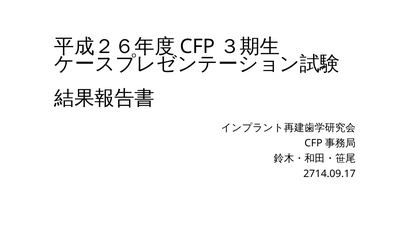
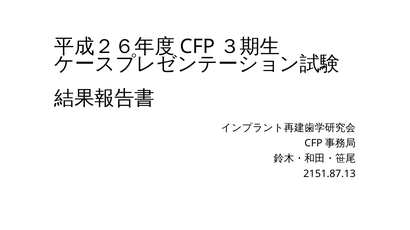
2714.09.17: 2714.09.17 -> 2151.87.13
